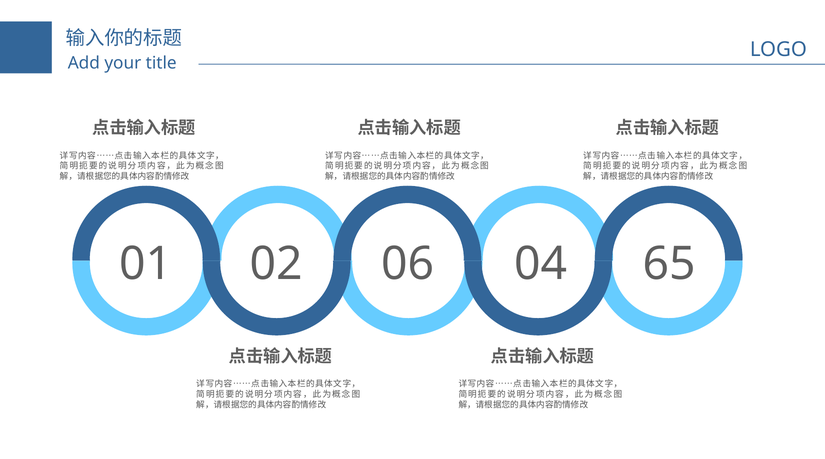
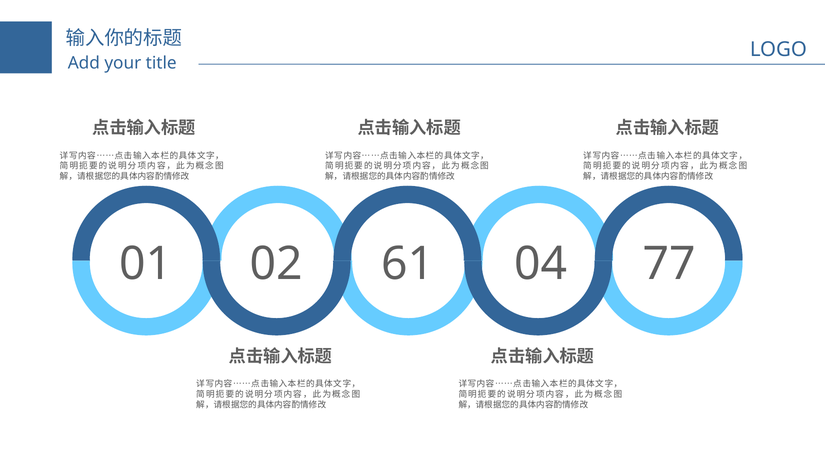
06: 06 -> 61
65: 65 -> 77
